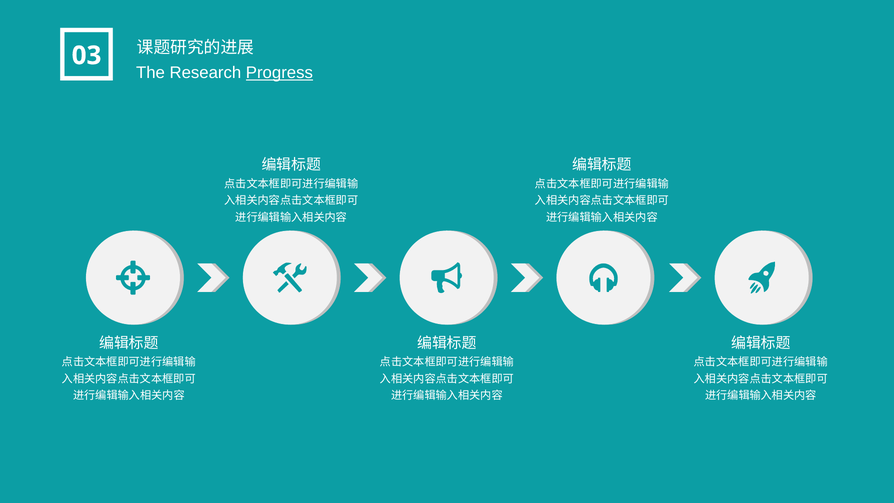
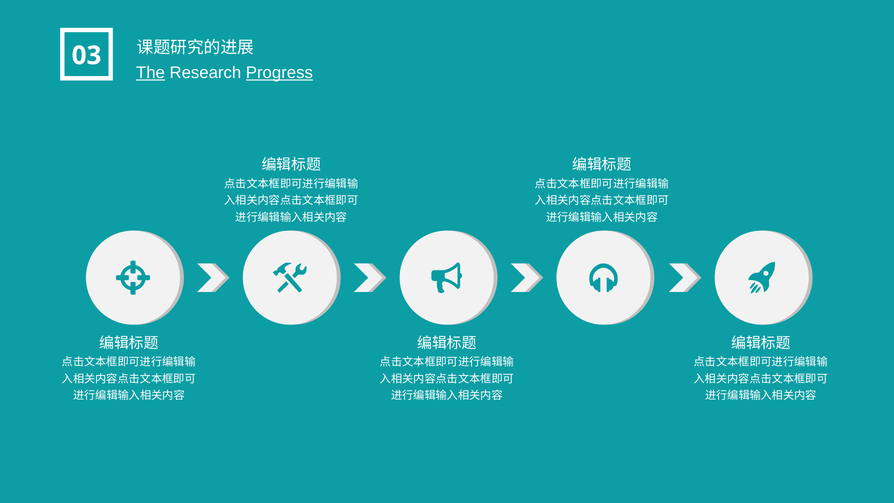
The underline: none -> present
